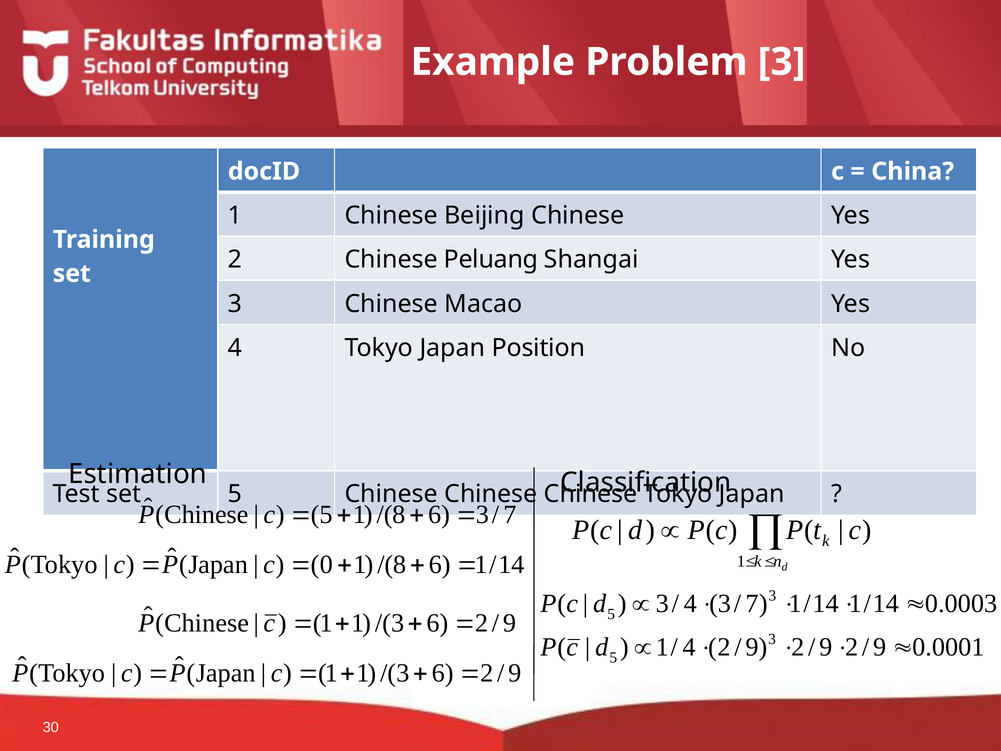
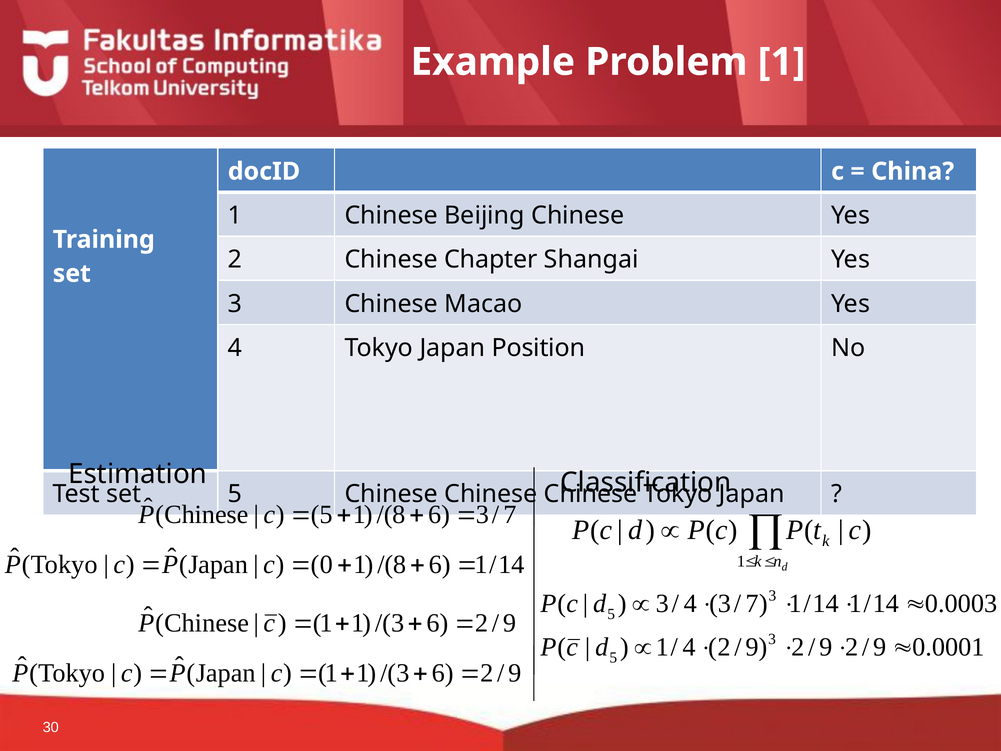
Problem 3: 3 -> 1
Peluang: Peluang -> Chapter
